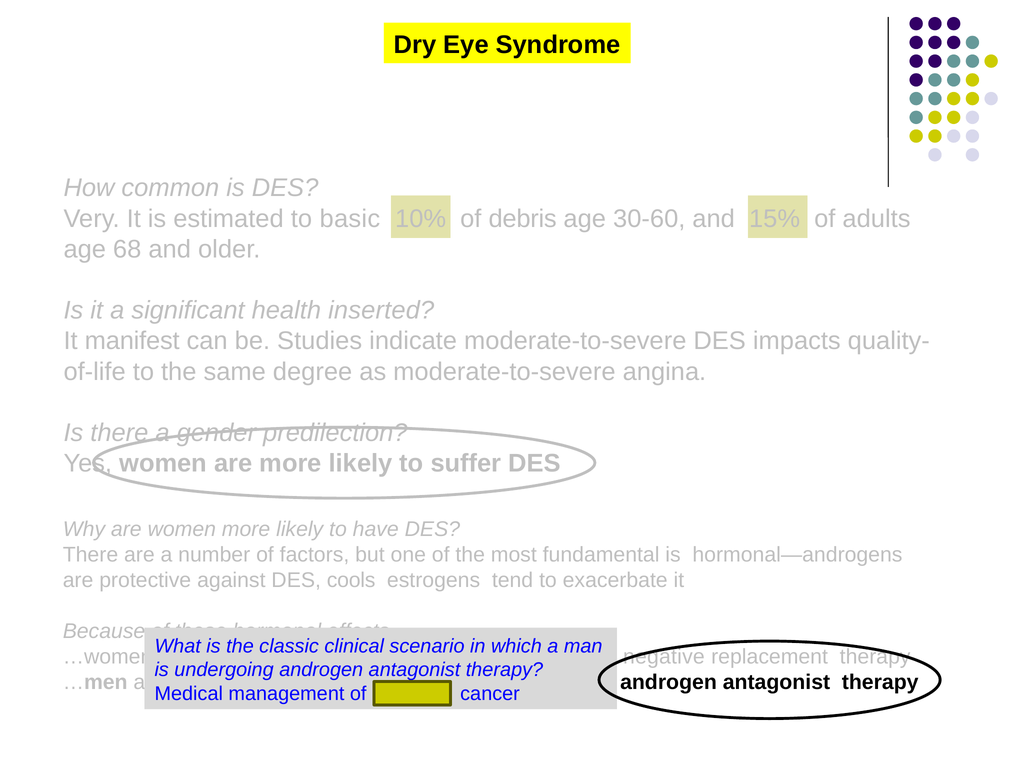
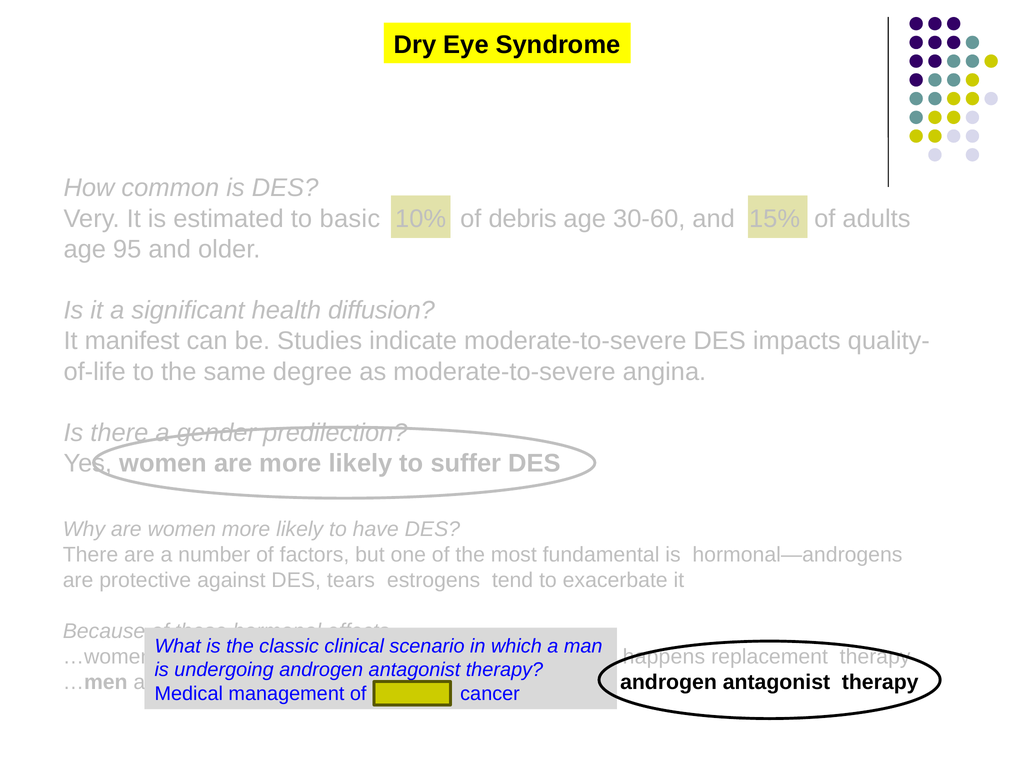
68: 68 -> 95
inserted: inserted -> diffusion
cools: cools -> tears
negative: negative -> happens
